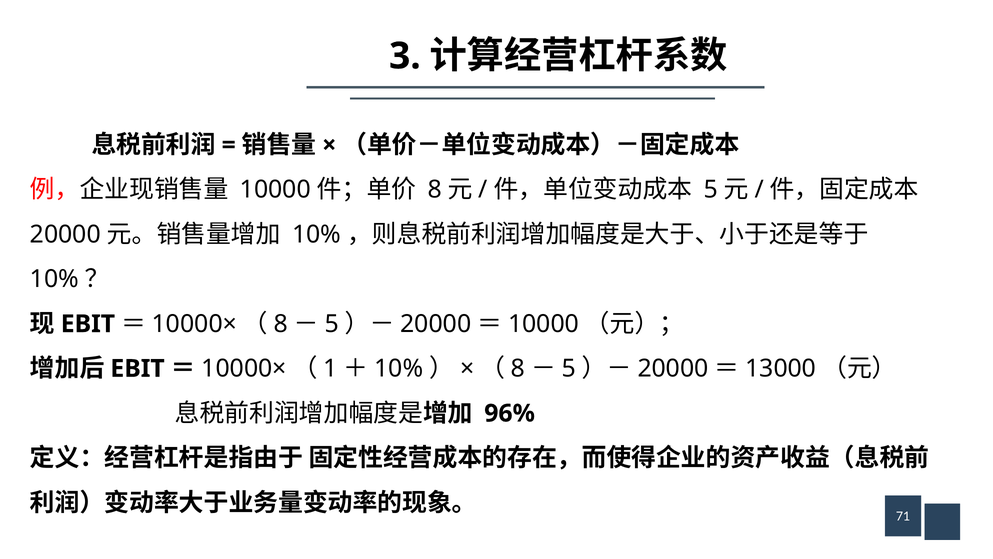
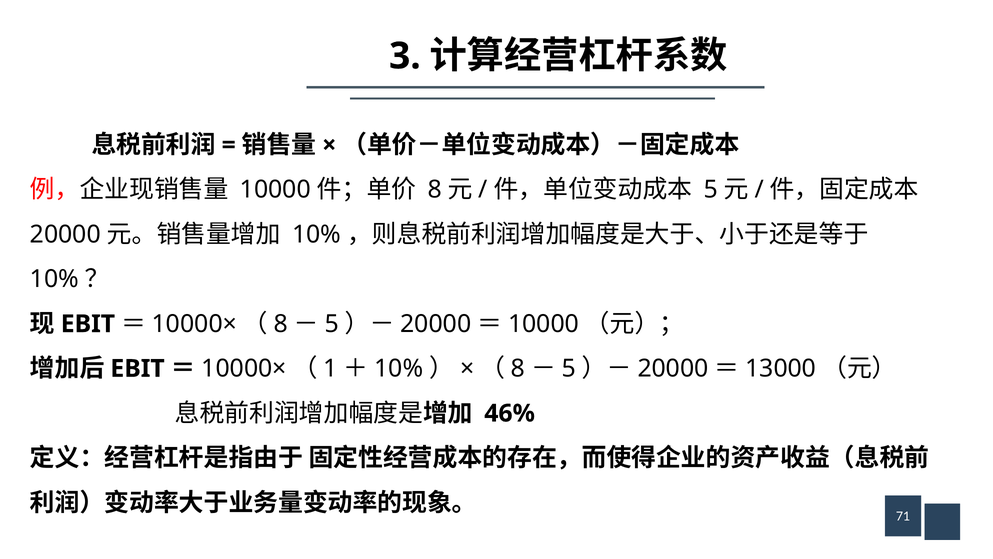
96%: 96% -> 46%
